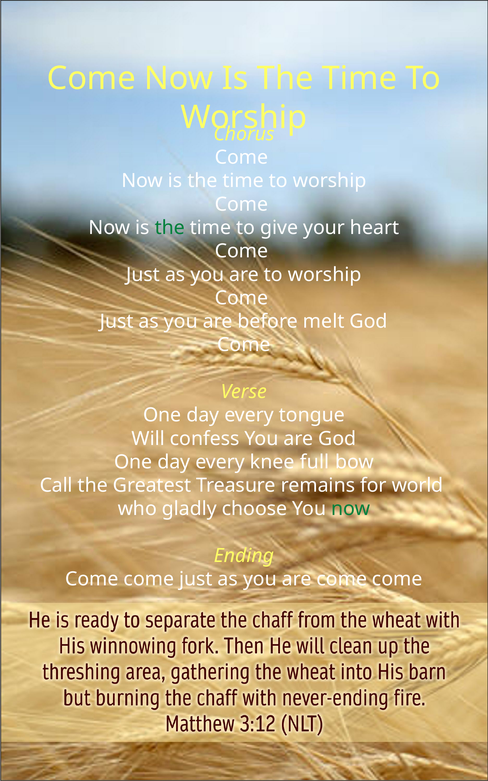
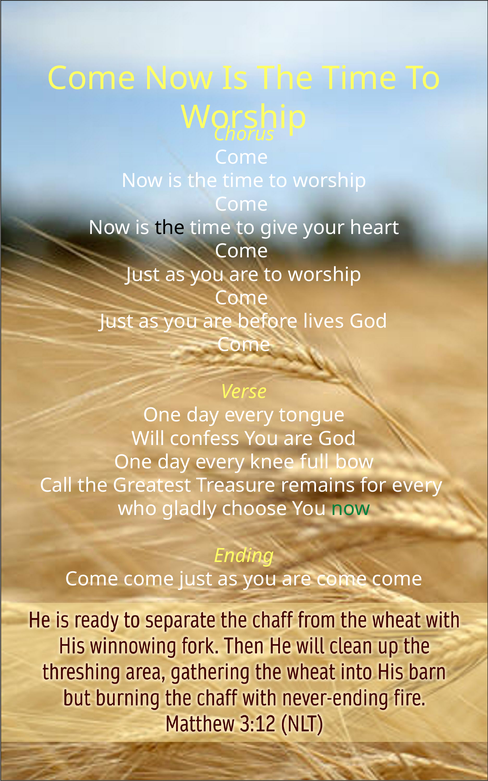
the at (170, 228) colour: green -> black
melt: melt -> lives
for world: world -> every
